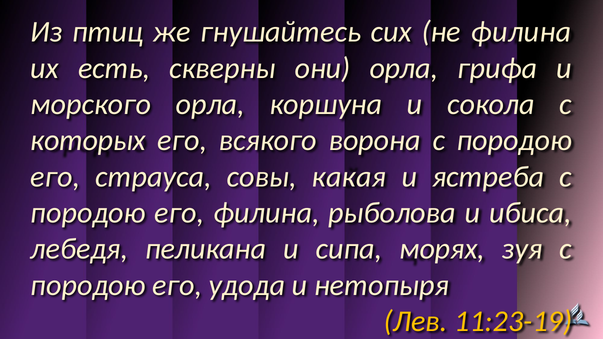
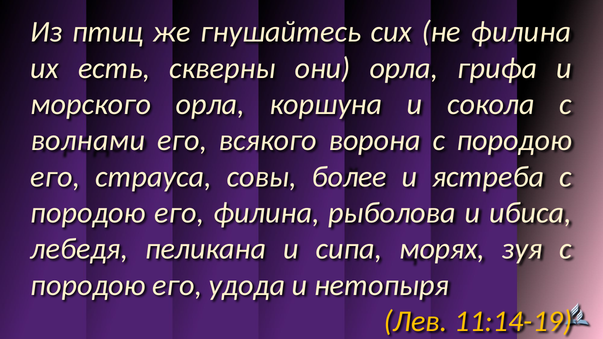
которых: которых -> волнами
какая: какая -> более
11:23-19: 11:23-19 -> 11:14-19
